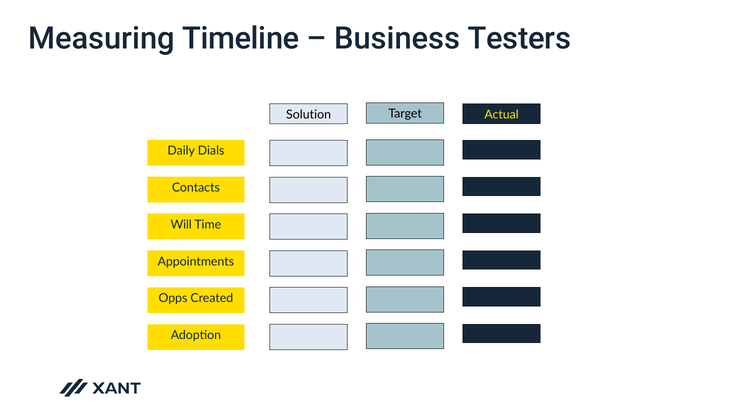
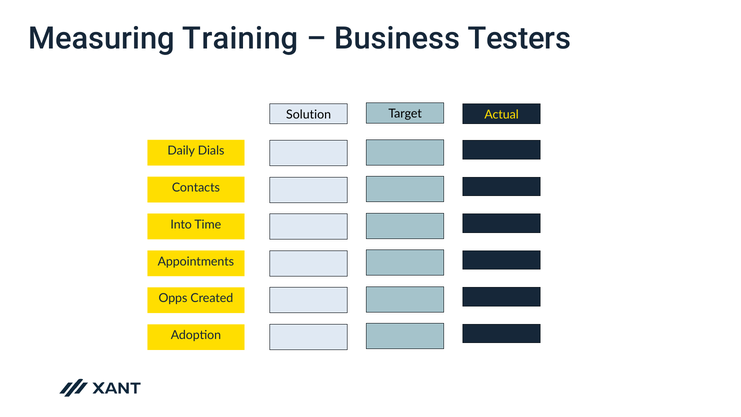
Timeline: Timeline -> Training
Will: Will -> Into
